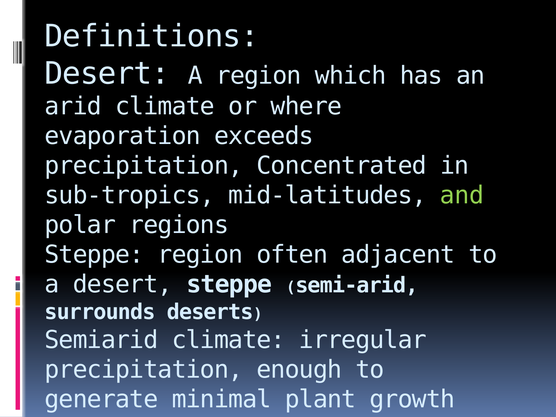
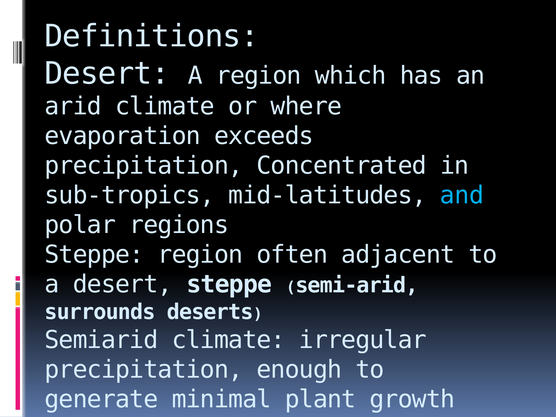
and colour: light green -> light blue
